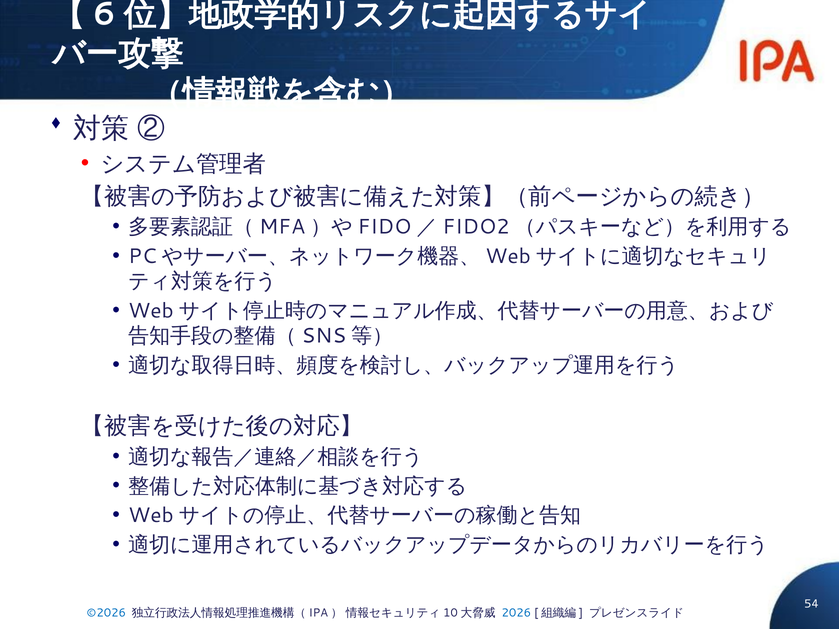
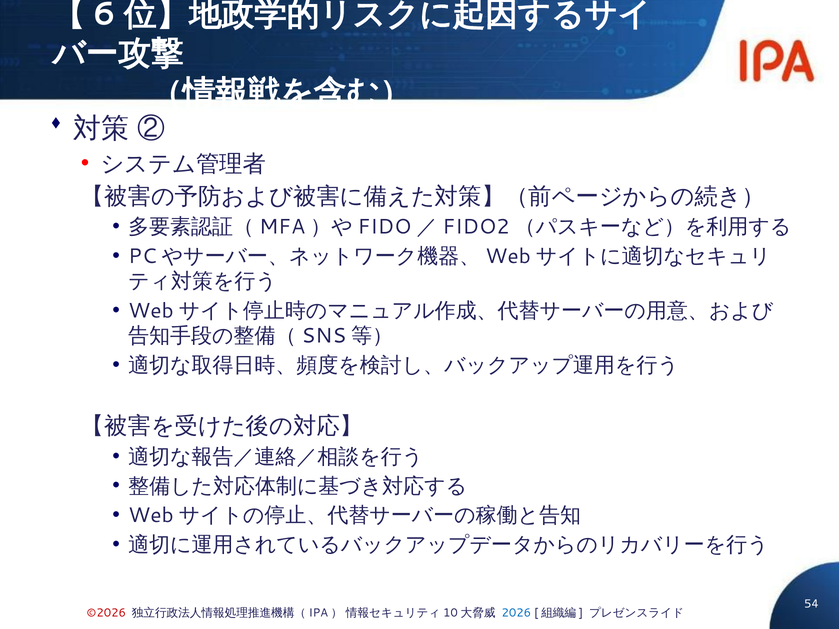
©2026 colour: blue -> red
